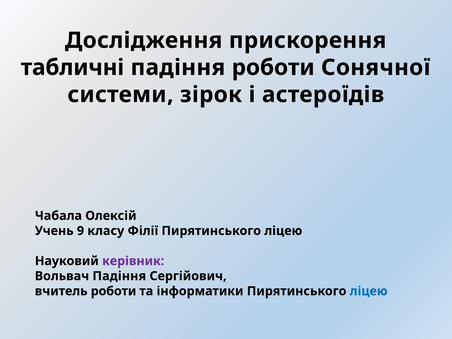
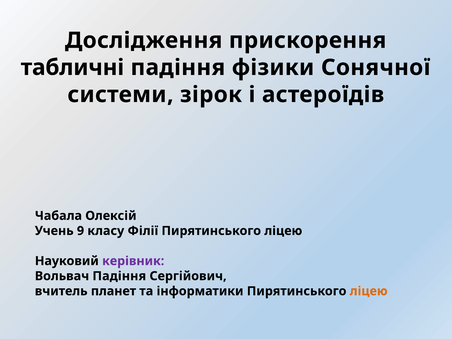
падіння роботи: роботи -> фізики
вчитель роботи: роботи -> планет
ліцею at (369, 291) colour: blue -> orange
